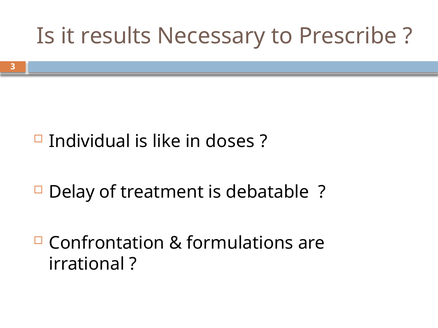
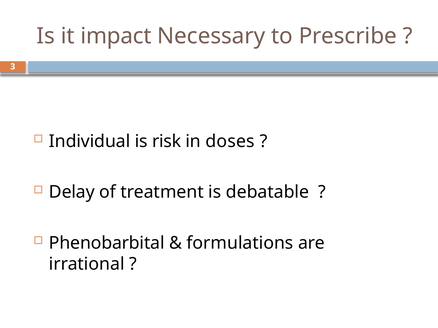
results: results -> impact
like: like -> risk
Confrontation: Confrontation -> Phenobarbital
